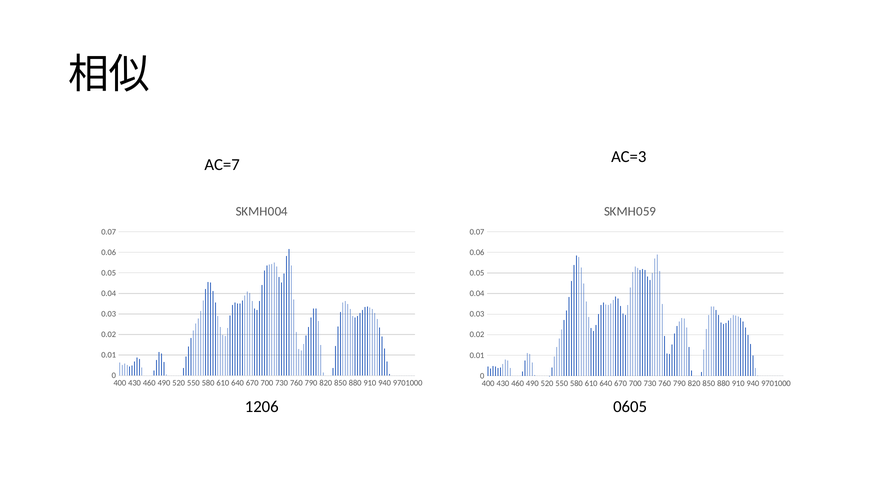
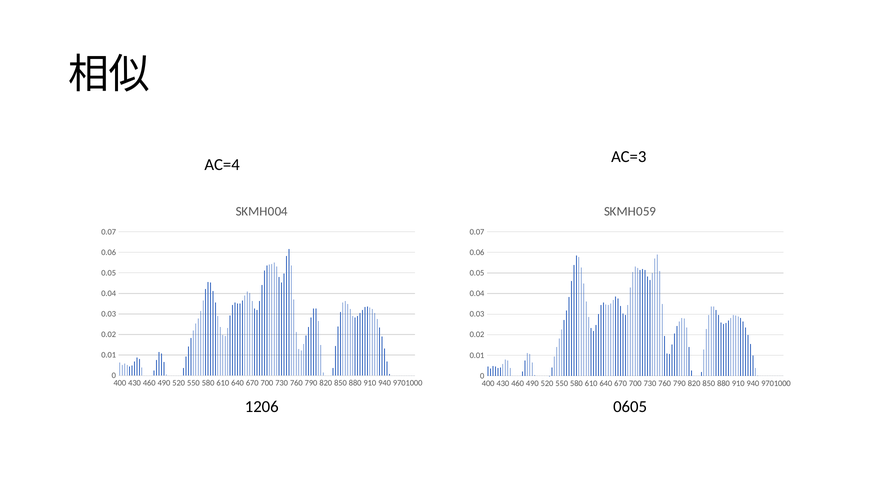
AC=7: AC=7 -> AC=4
